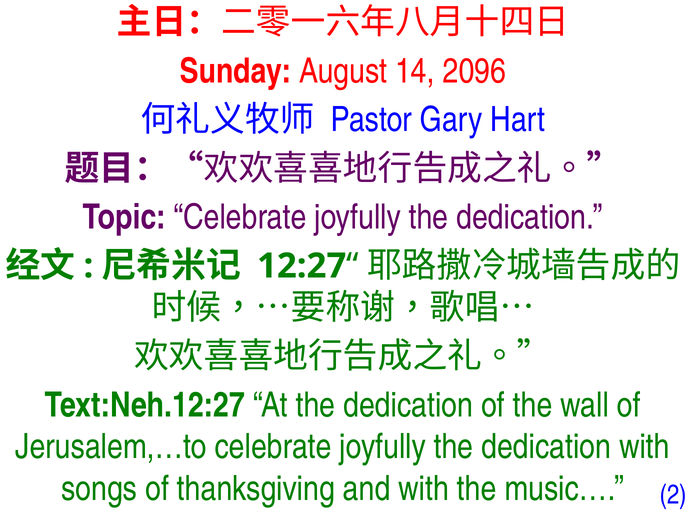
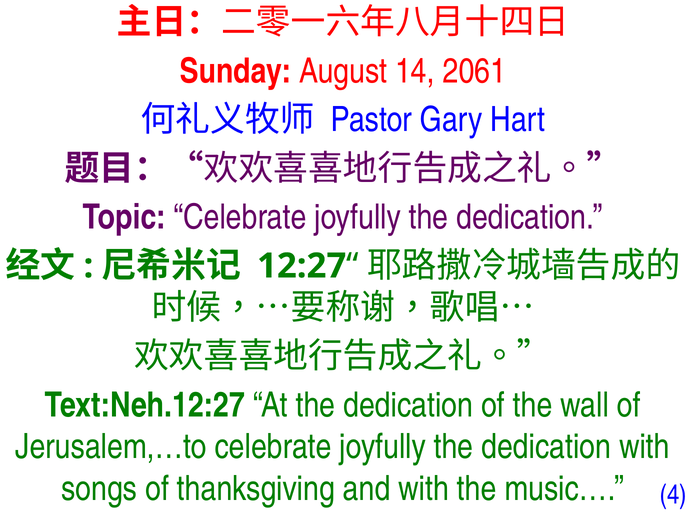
2096: 2096 -> 2061
2: 2 -> 4
